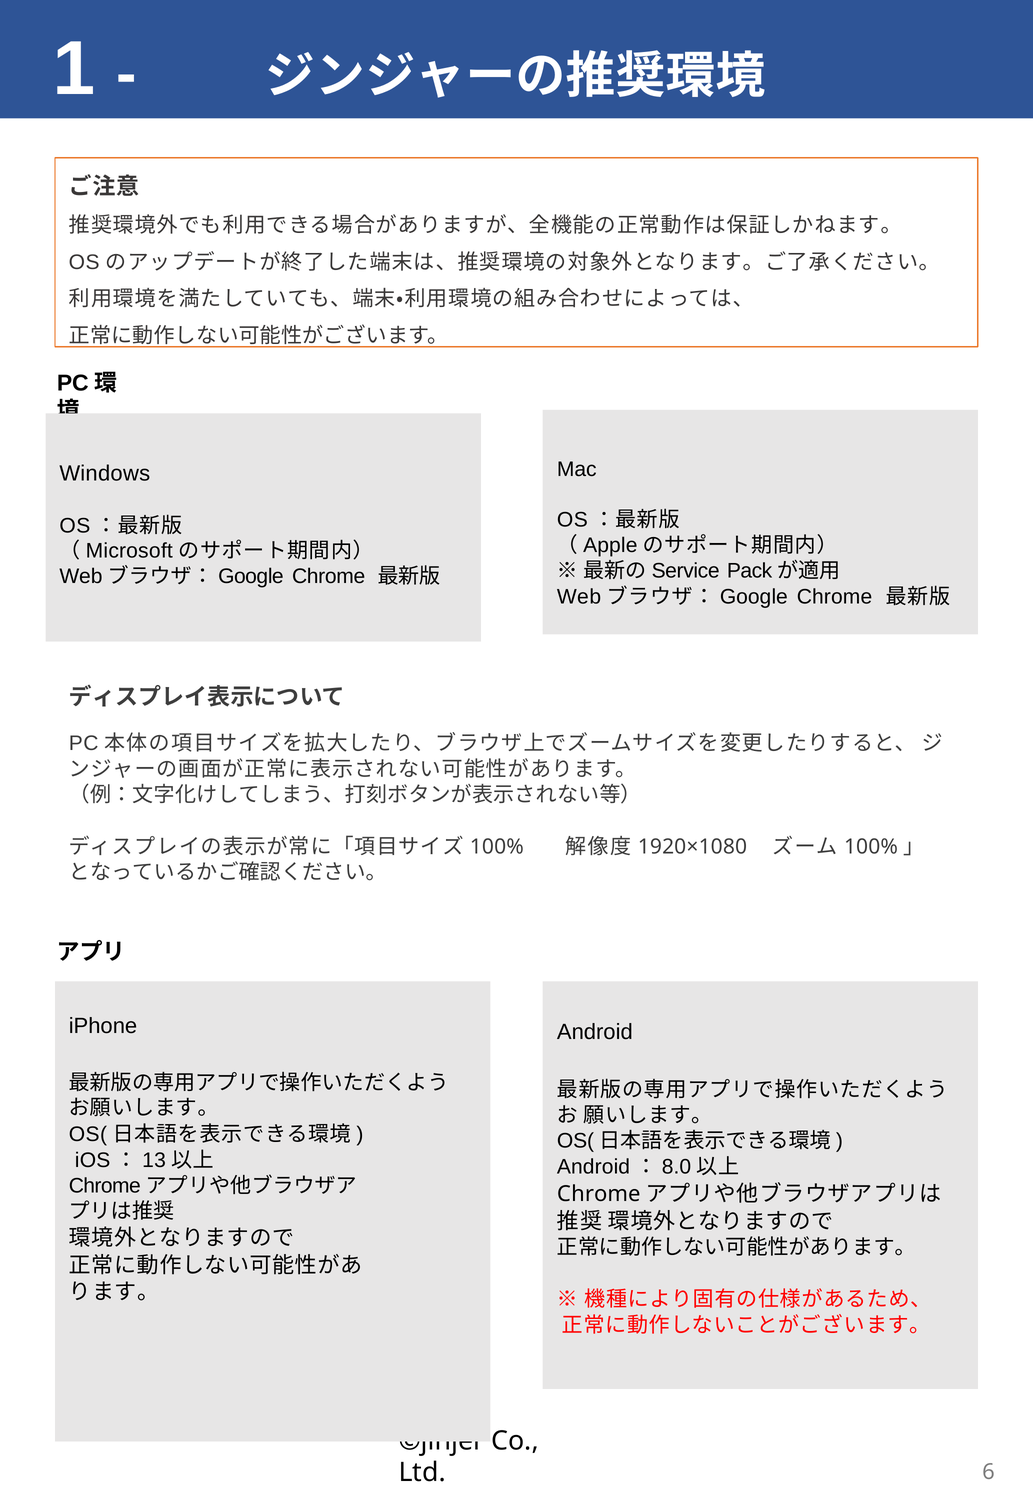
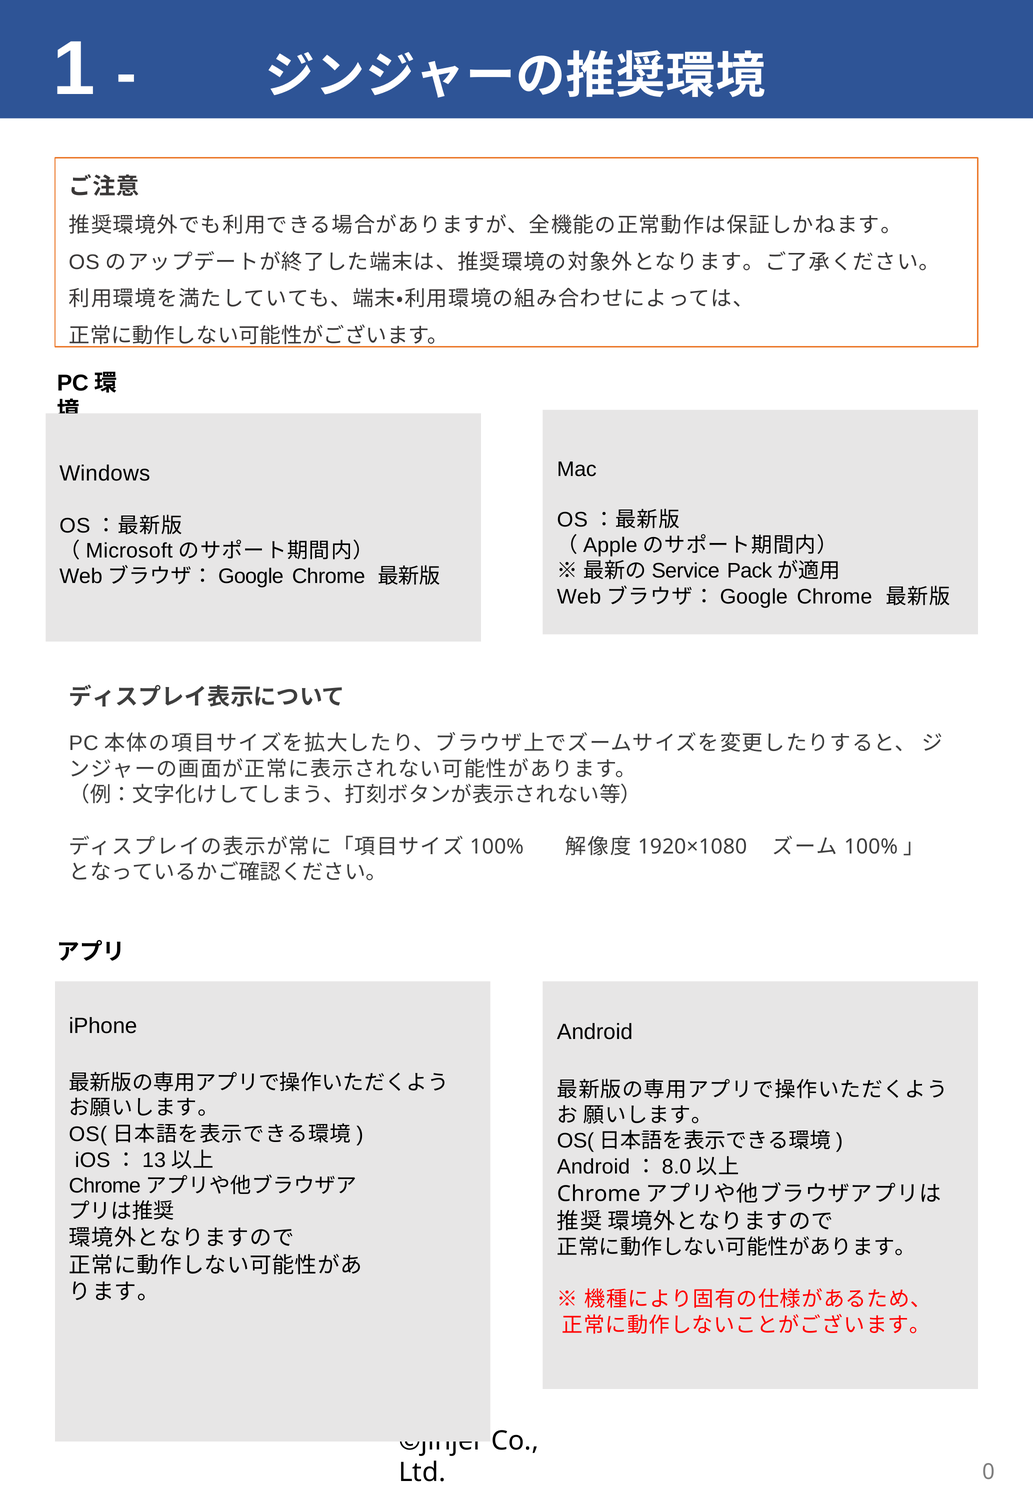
6: 6 -> 0
